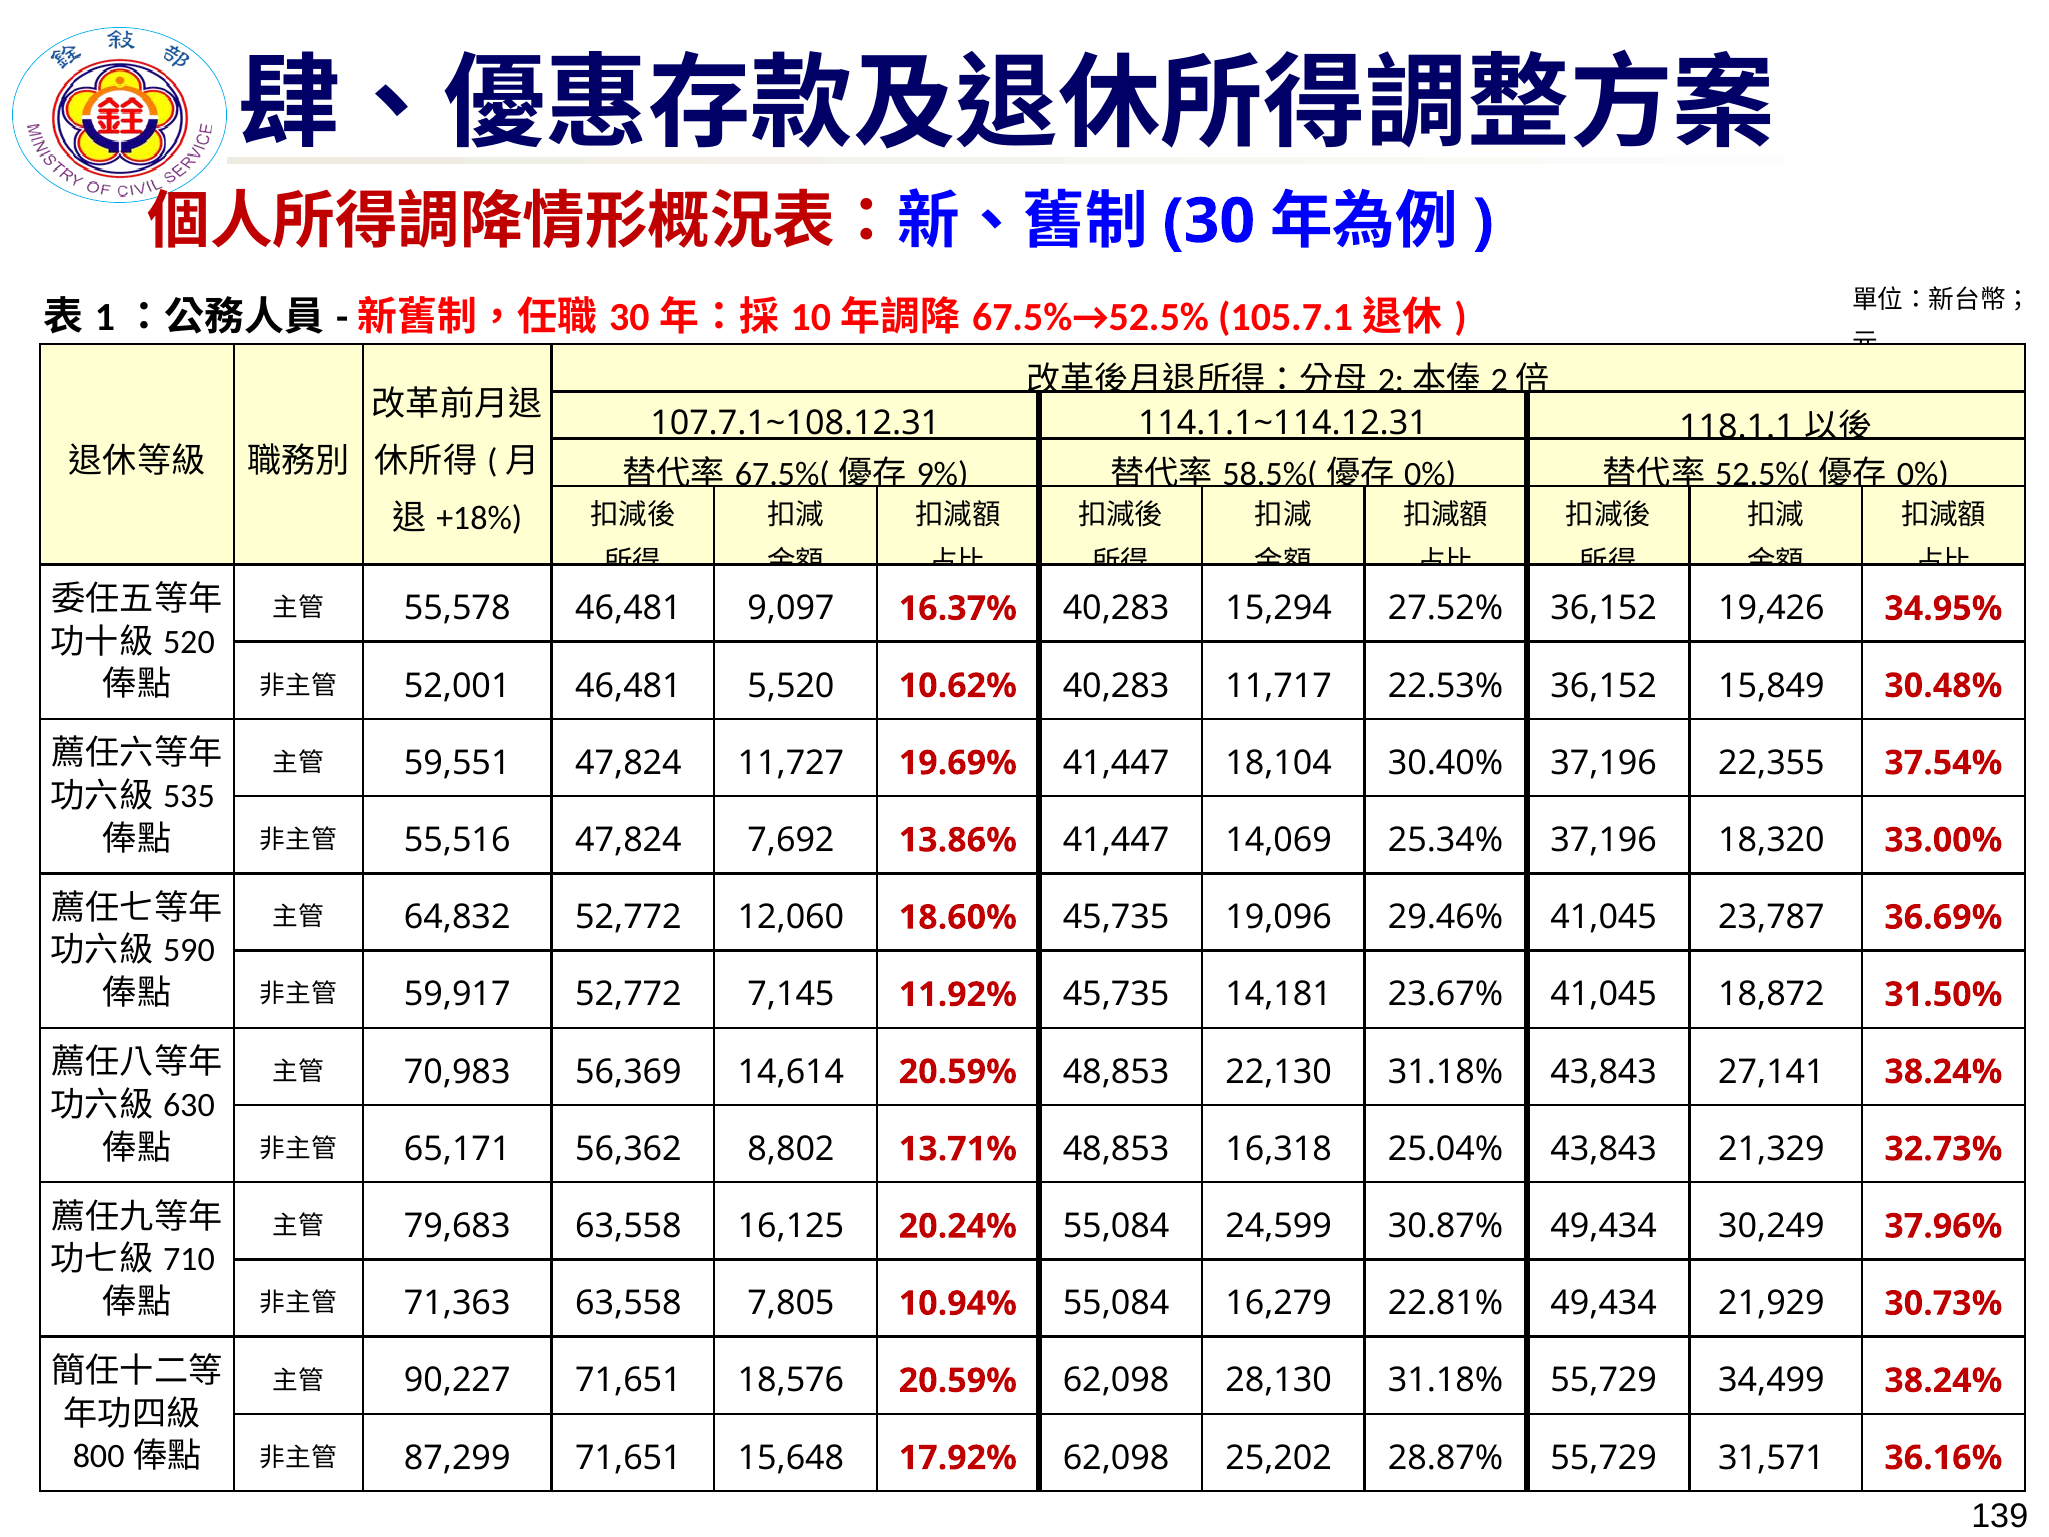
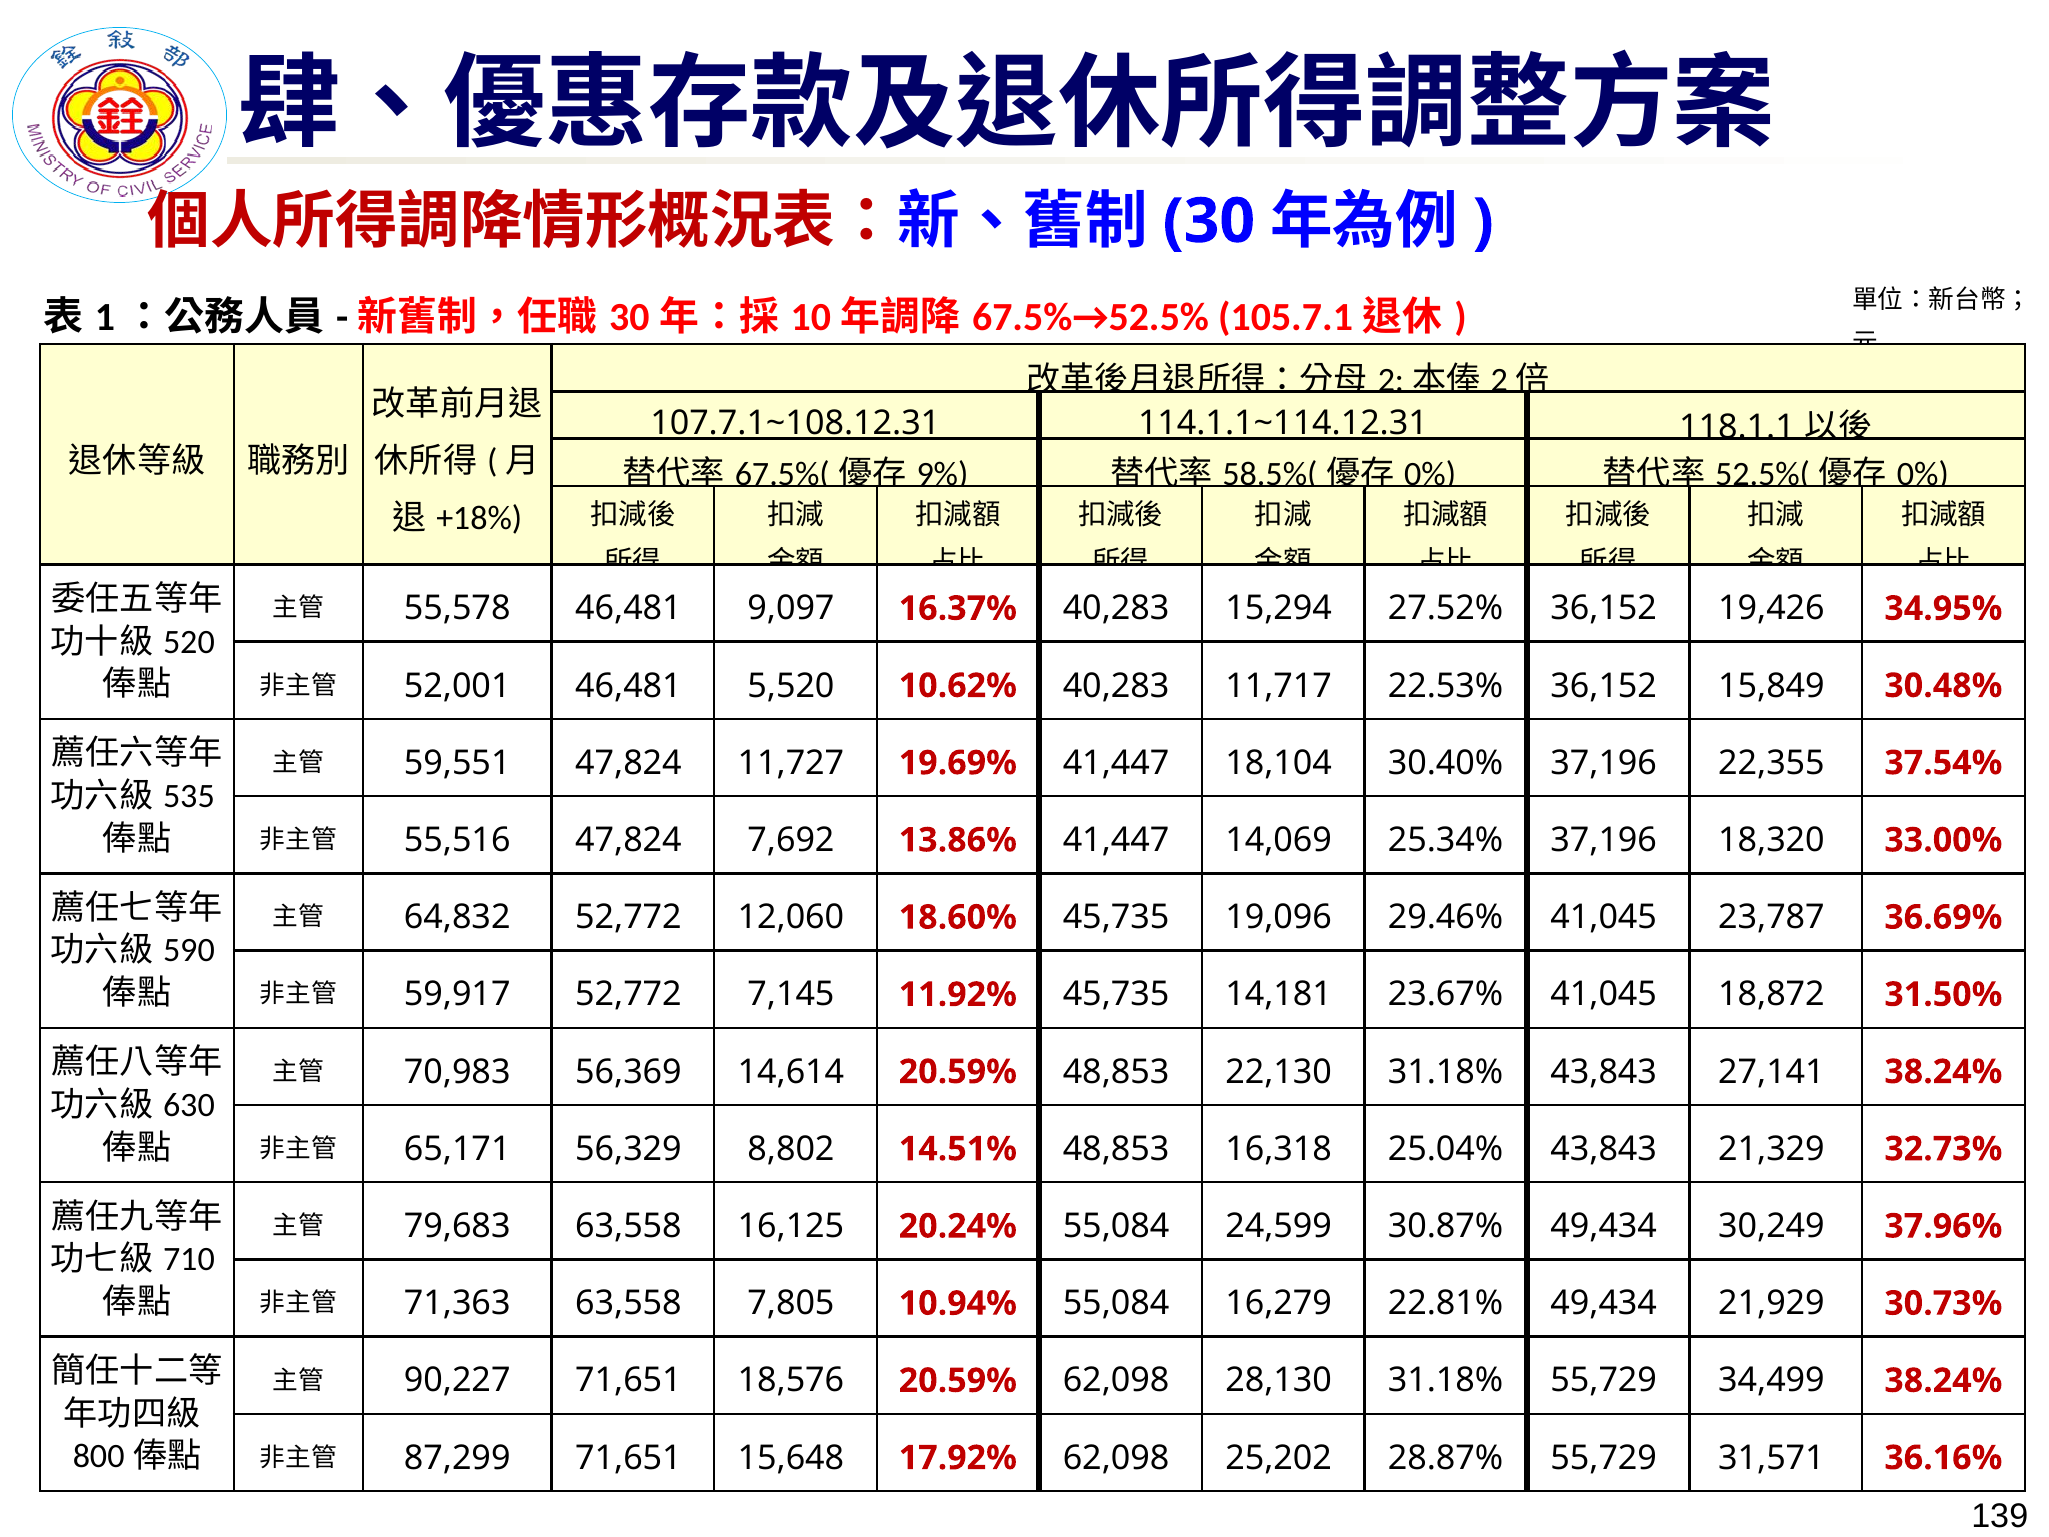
56,362: 56,362 -> 56,329
13.71%: 13.71% -> 14.51%
